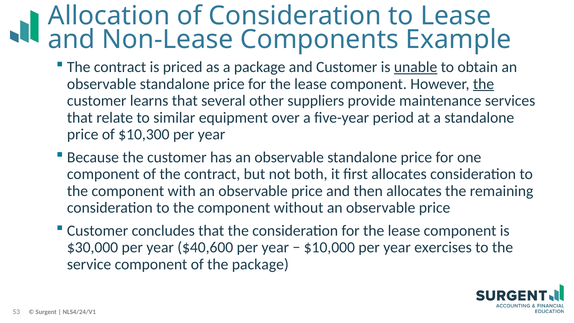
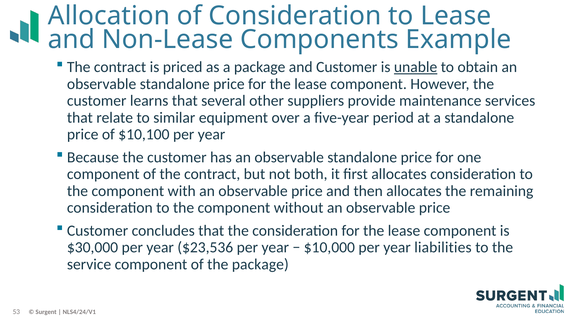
the at (484, 84) underline: present -> none
$10,300: $10,300 -> $10,100
$40,600: $40,600 -> $23,536
exercises: exercises -> liabilities
